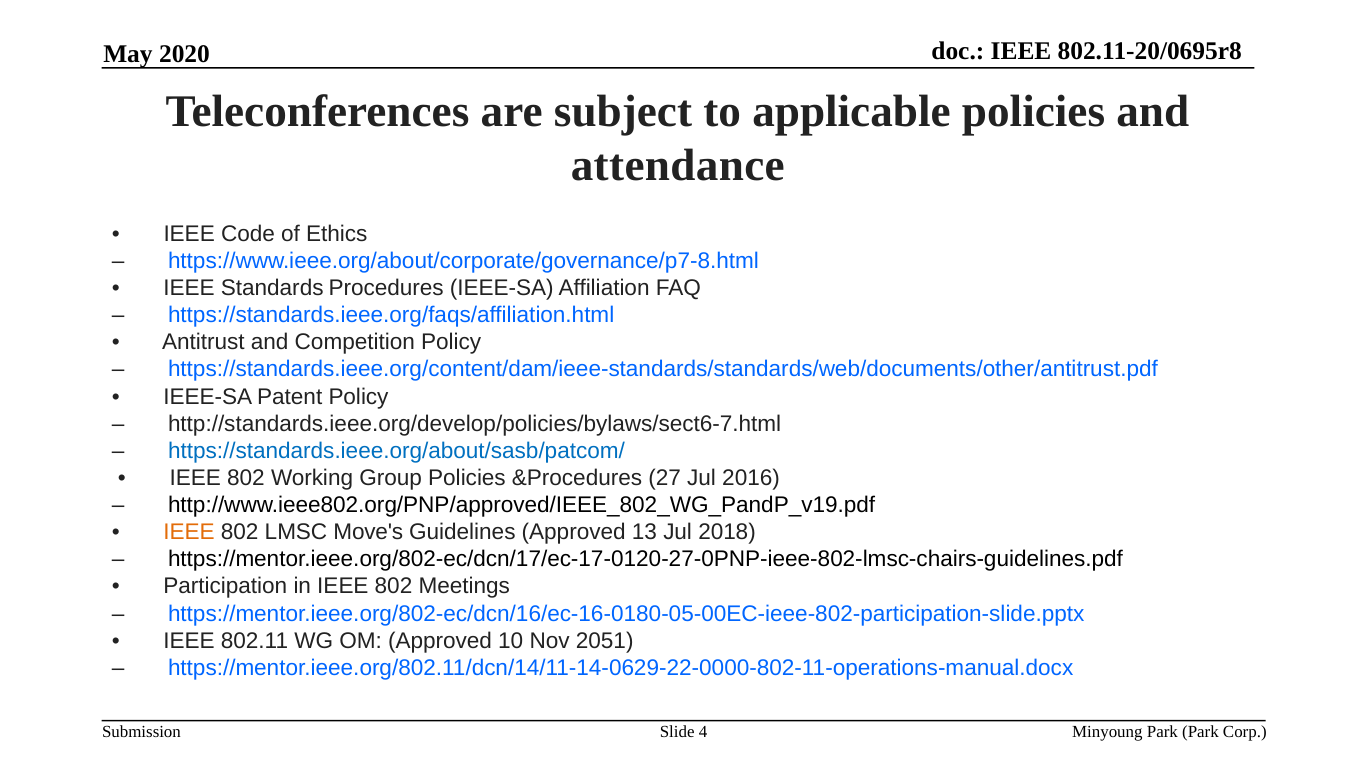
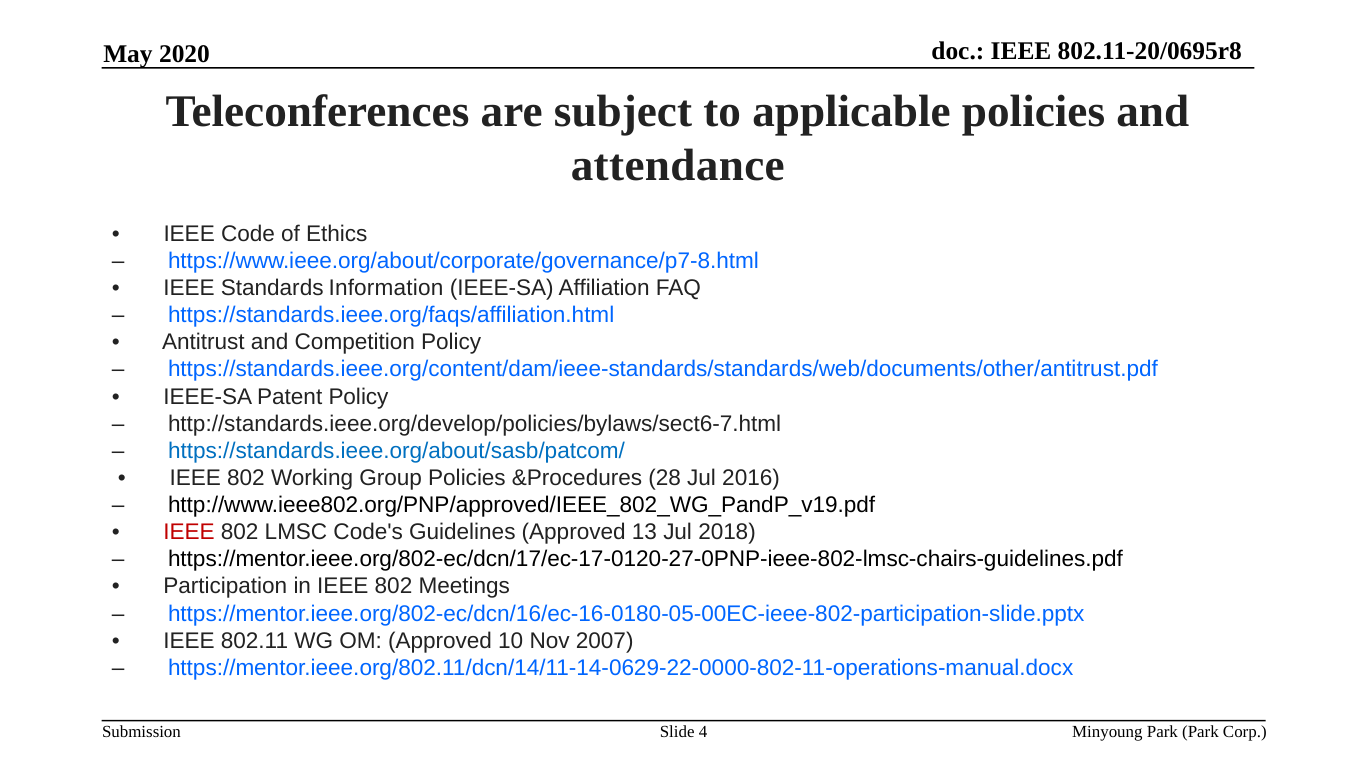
Procedures: Procedures -> Information
27: 27 -> 28
IEEE at (189, 532) colour: orange -> red
Move's: Move's -> Code's
2051: 2051 -> 2007
